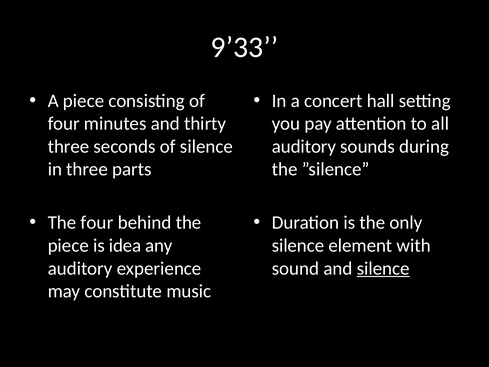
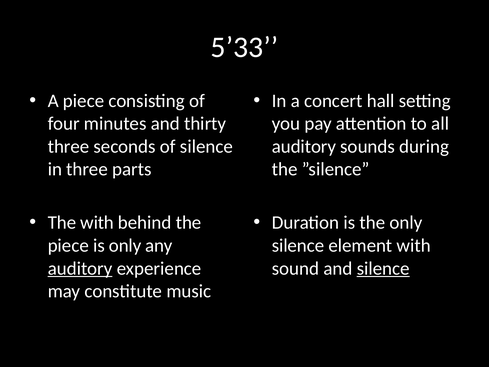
9’33: 9’33 -> 5’33
The four: four -> with
is idea: idea -> only
auditory at (80, 268) underline: none -> present
